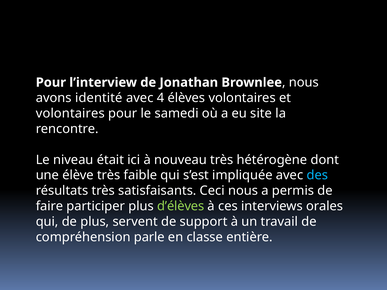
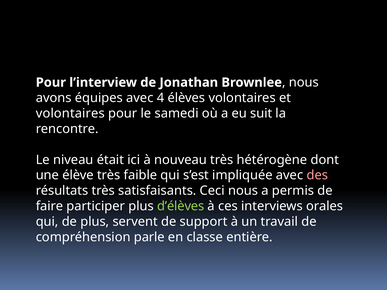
identité: identité -> équipes
site: site -> suit
des colour: light blue -> pink
